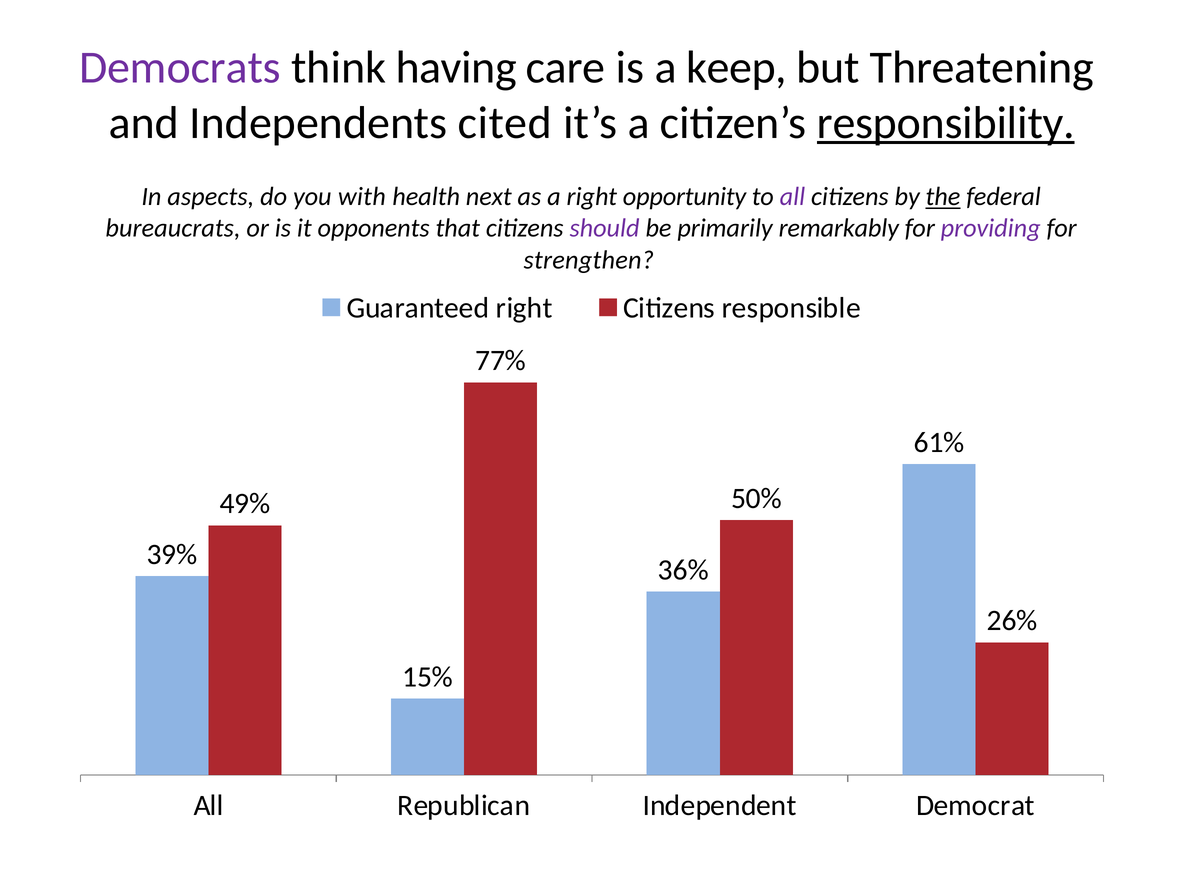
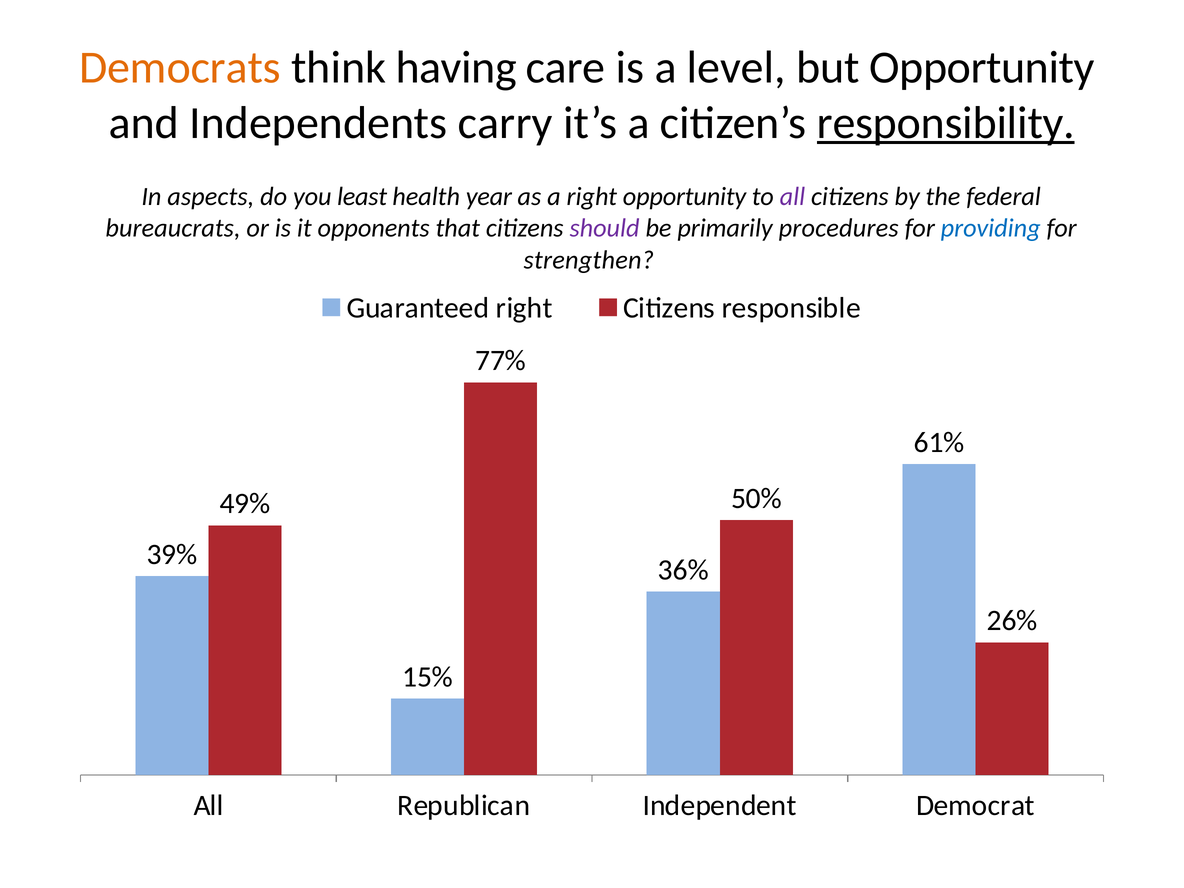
Democrats colour: purple -> orange
keep: keep -> level
but Threatening: Threatening -> Opportunity
cited: cited -> carry
with: with -> least
next: next -> year
the underline: present -> none
remarkably: remarkably -> procedures
providing colour: purple -> blue
